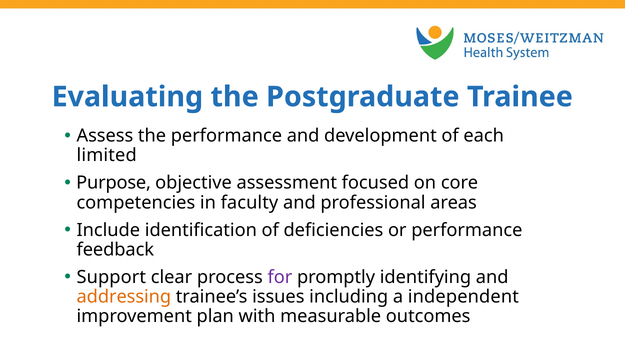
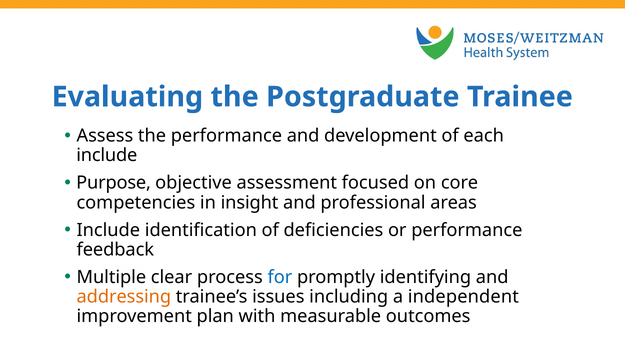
limited at (107, 156): limited -> include
faculty: faculty -> insight
Support: Support -> Multiple
for colour: purple -> blue
